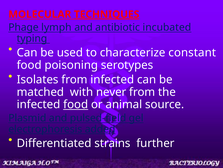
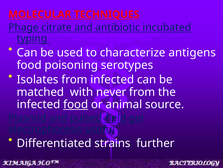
TECHNIQUES underline: present -> none
lymph: lymph -> citrate
constant: constant -> antigens
added: added -> useful
